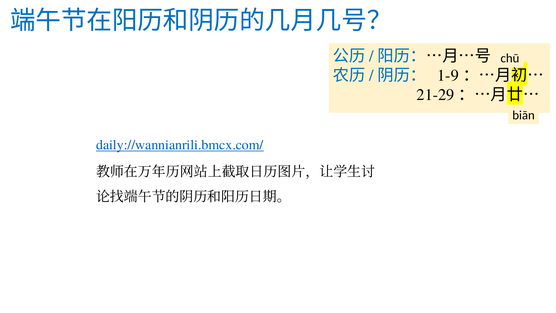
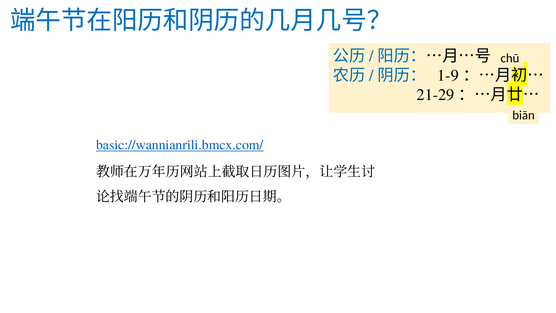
daily://wannianrili.bmcx.com/: daily://wannianrili.bmcx.com/ -> basic://wannianrili.bmcx.com/
